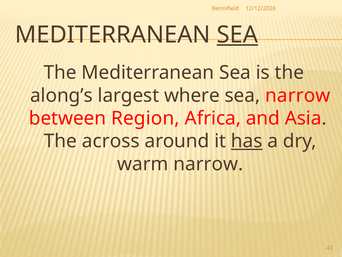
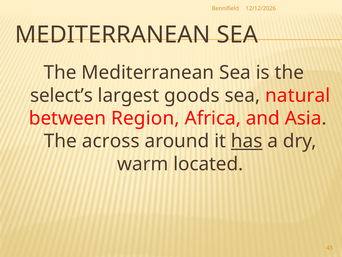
SEA at (237, 35) underline: present -> none
along’s: along’s -> select’s
where: where -> goods
sea narrow: narrow -> natural
warm narrow: narrow -> located
